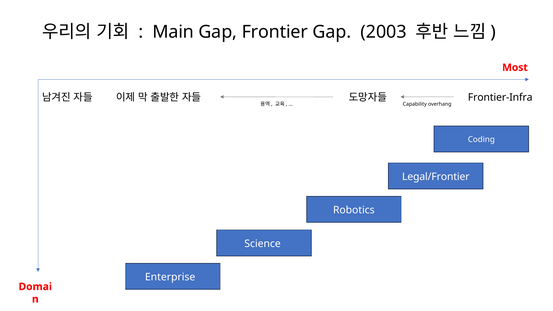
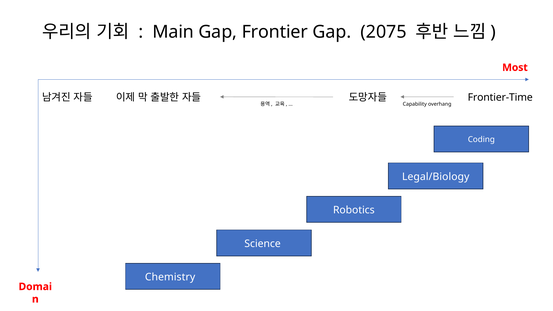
2003: 2003 -> 2075
Frontier-Infra: Frontier-Infra -> Frontier-Time
Legal/Frontier: Legal/Frontier -> Legal/Biology
Enterprise: Enterprise -> Chemistry
